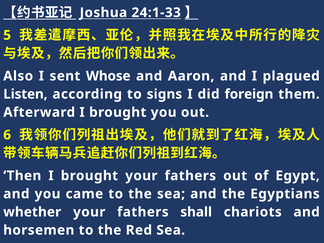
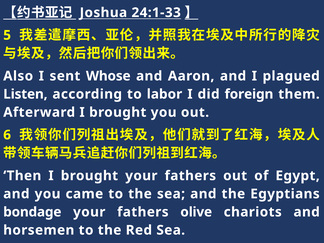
signs: signs -> labor
whether: whether -> bondage
shall: shall -> olive
